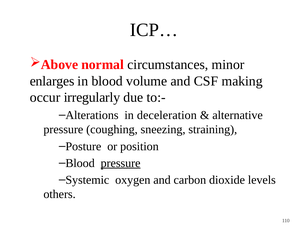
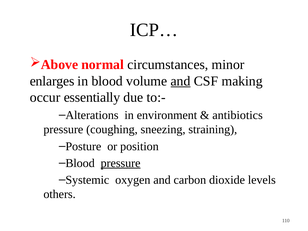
and at (181, 81) underline: none -> present
irregularly: irregularly -> essentially
deceleration: deceleration -> environment
alternative: alternative -> antibiotics
